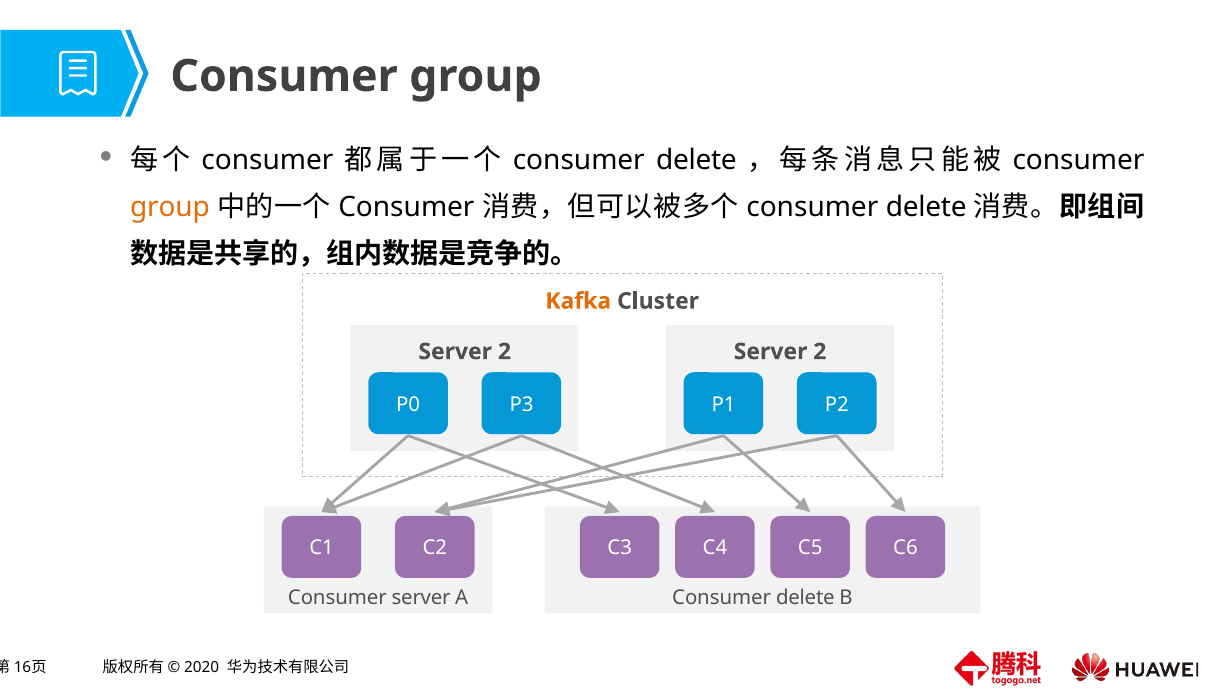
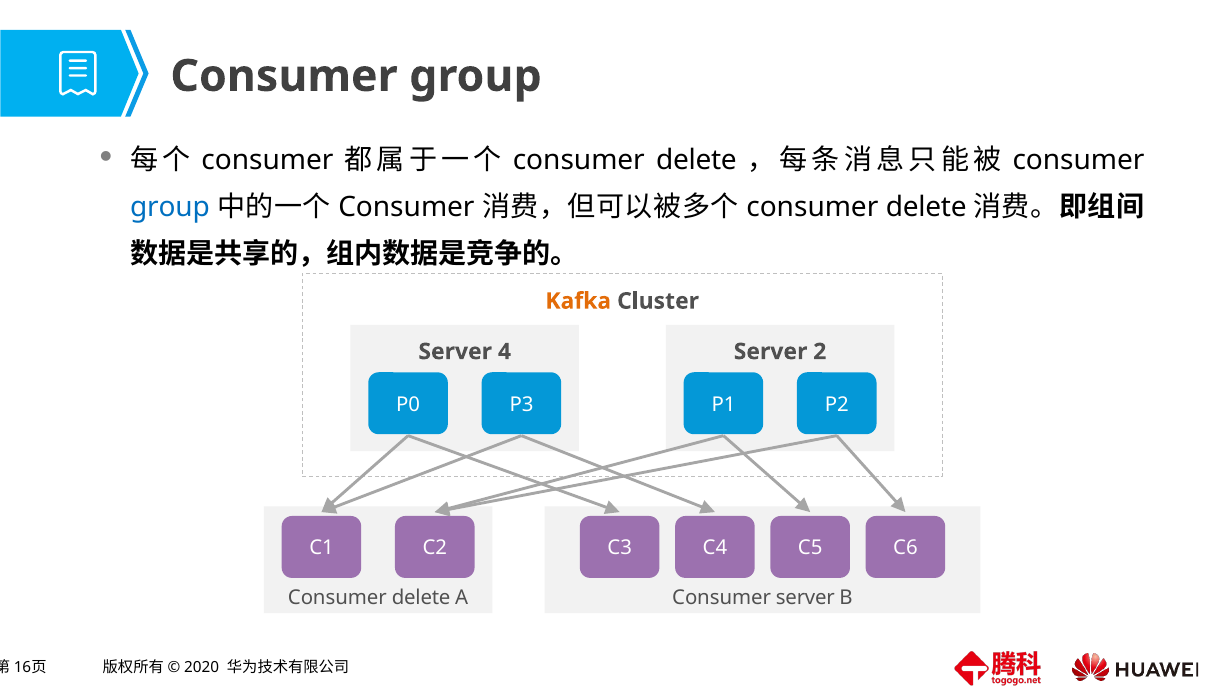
group at (170, 207) colour: orange -> blue
2 at (505, 352): 2 -> 4
server at (421, 598): server -> delete
A Consumer delete: delete -> server
